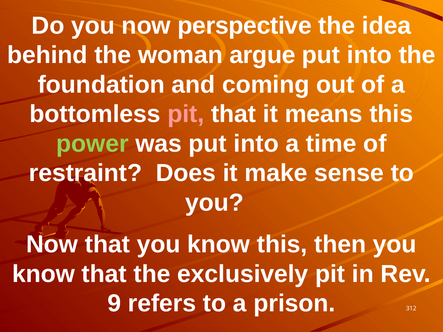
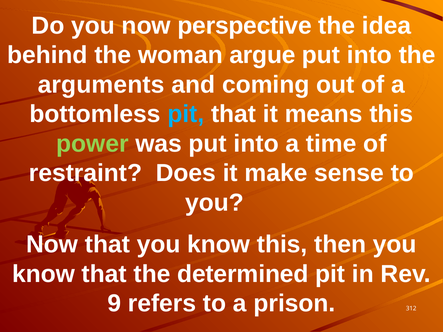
foundation: foundation -> arguments
pit at (186, 114) colour: pink -> light blue
exclusively: exclusively -> determined
